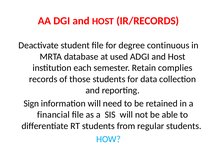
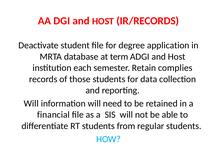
continuous: continuous -> application
used: used -> term
Sign at (31, 103): Sign -> Will
